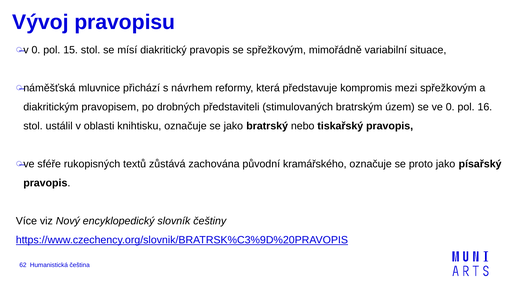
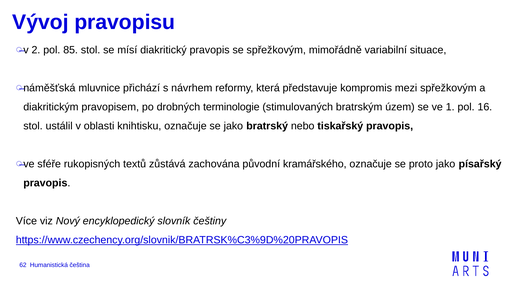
0 at (36, 50): 0 -> 2
15: 15 -> 85
představiteli: představiteli -> terminologie
ve 0: 0 -> 1
